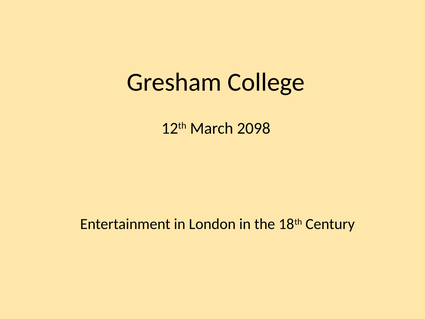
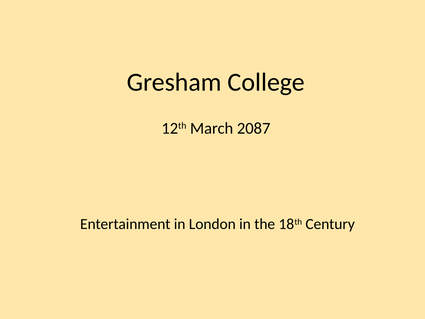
2098: 2098 -> 2087
